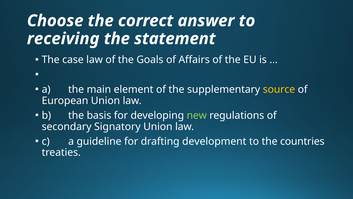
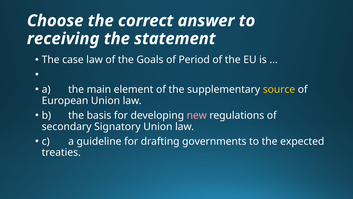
Affairs: Affairs -> Period
new colour: light green -> pink
development: development -> governments
countries: countries -> expected
